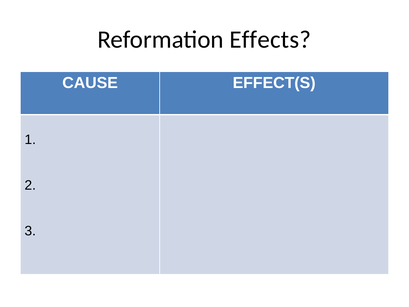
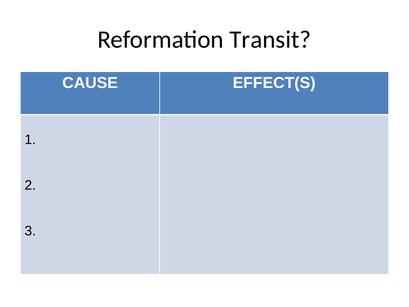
Effects: Effects -> Transit
